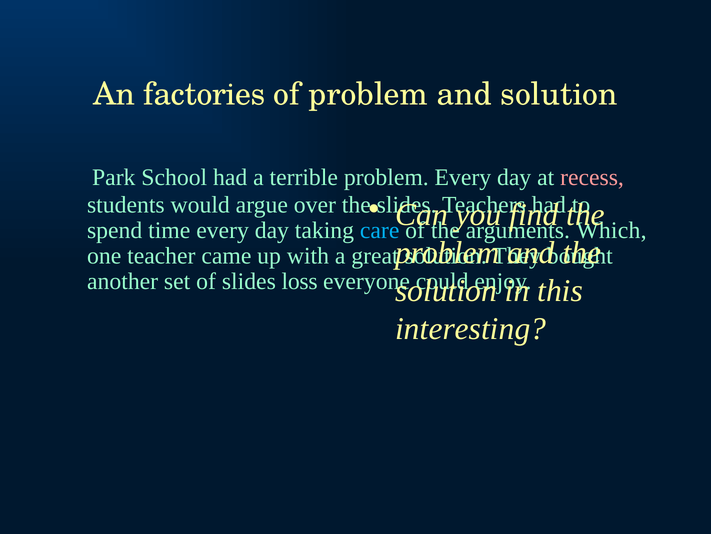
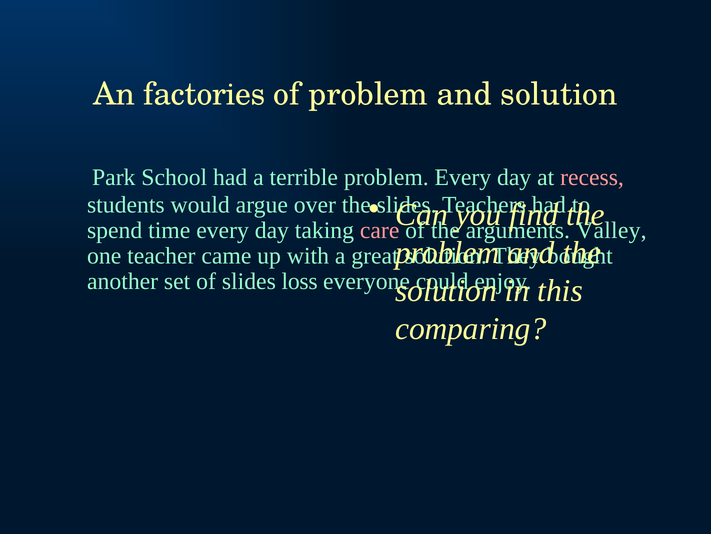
care colour: light blue -> pink
Which: Which -> Valley
interesting: interesting -> comparing
